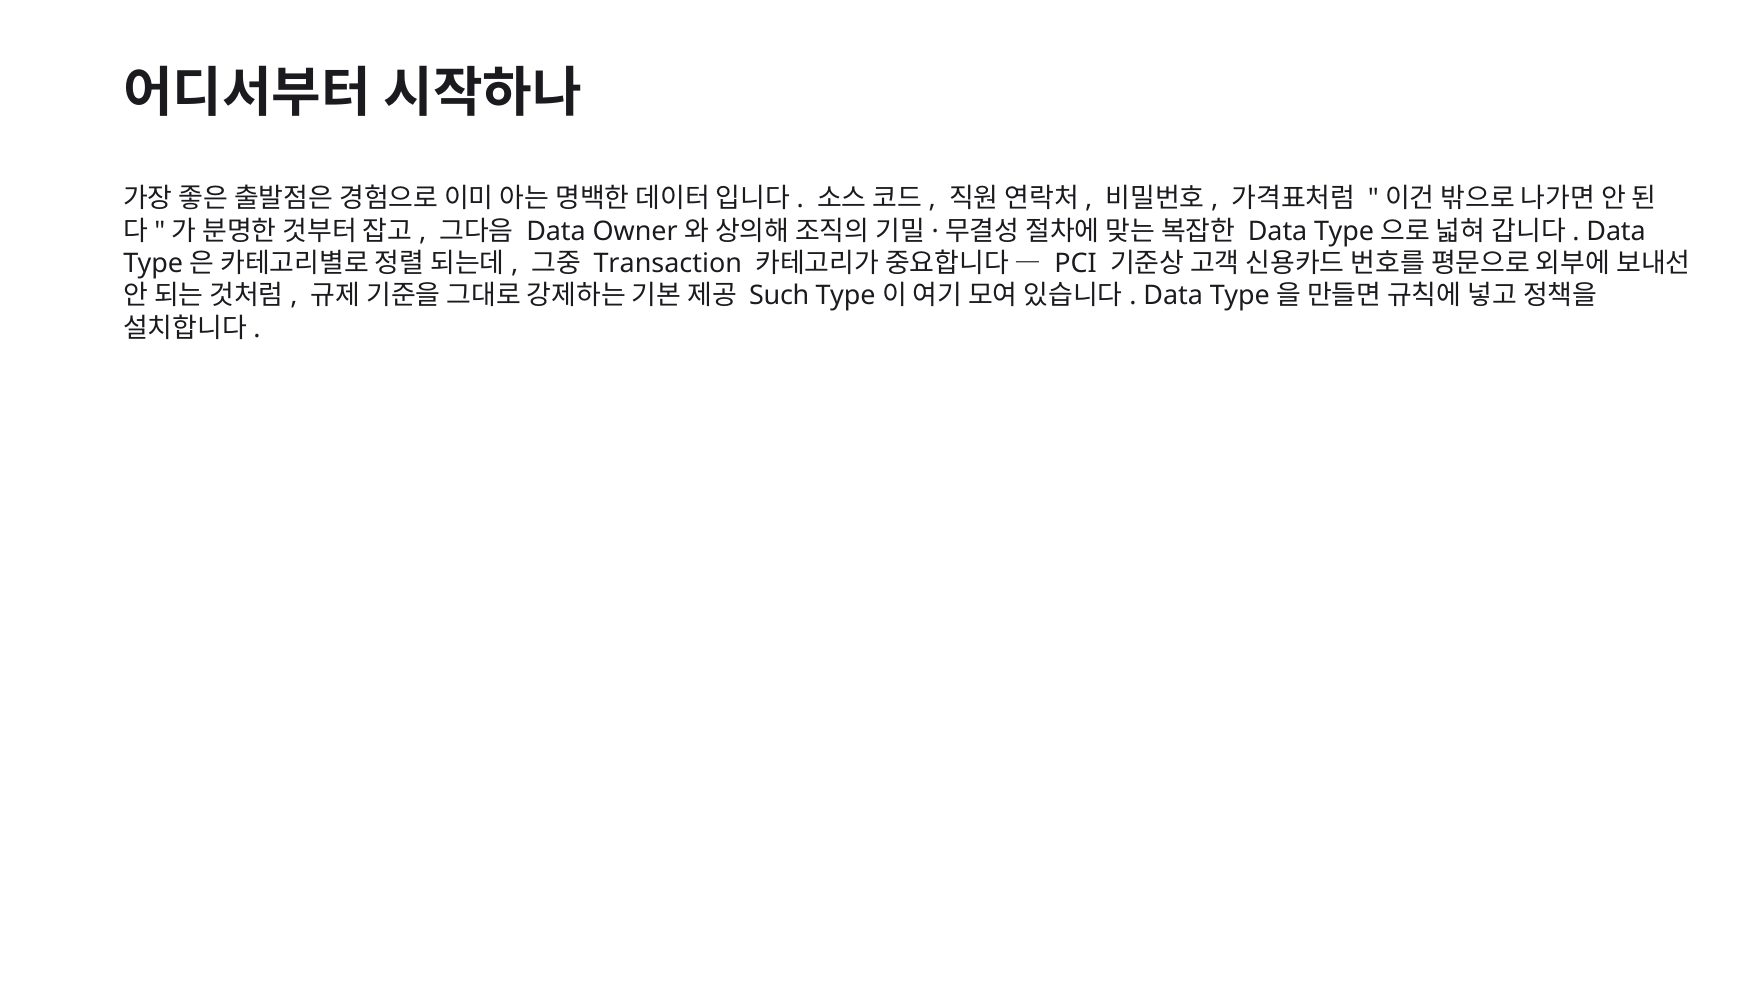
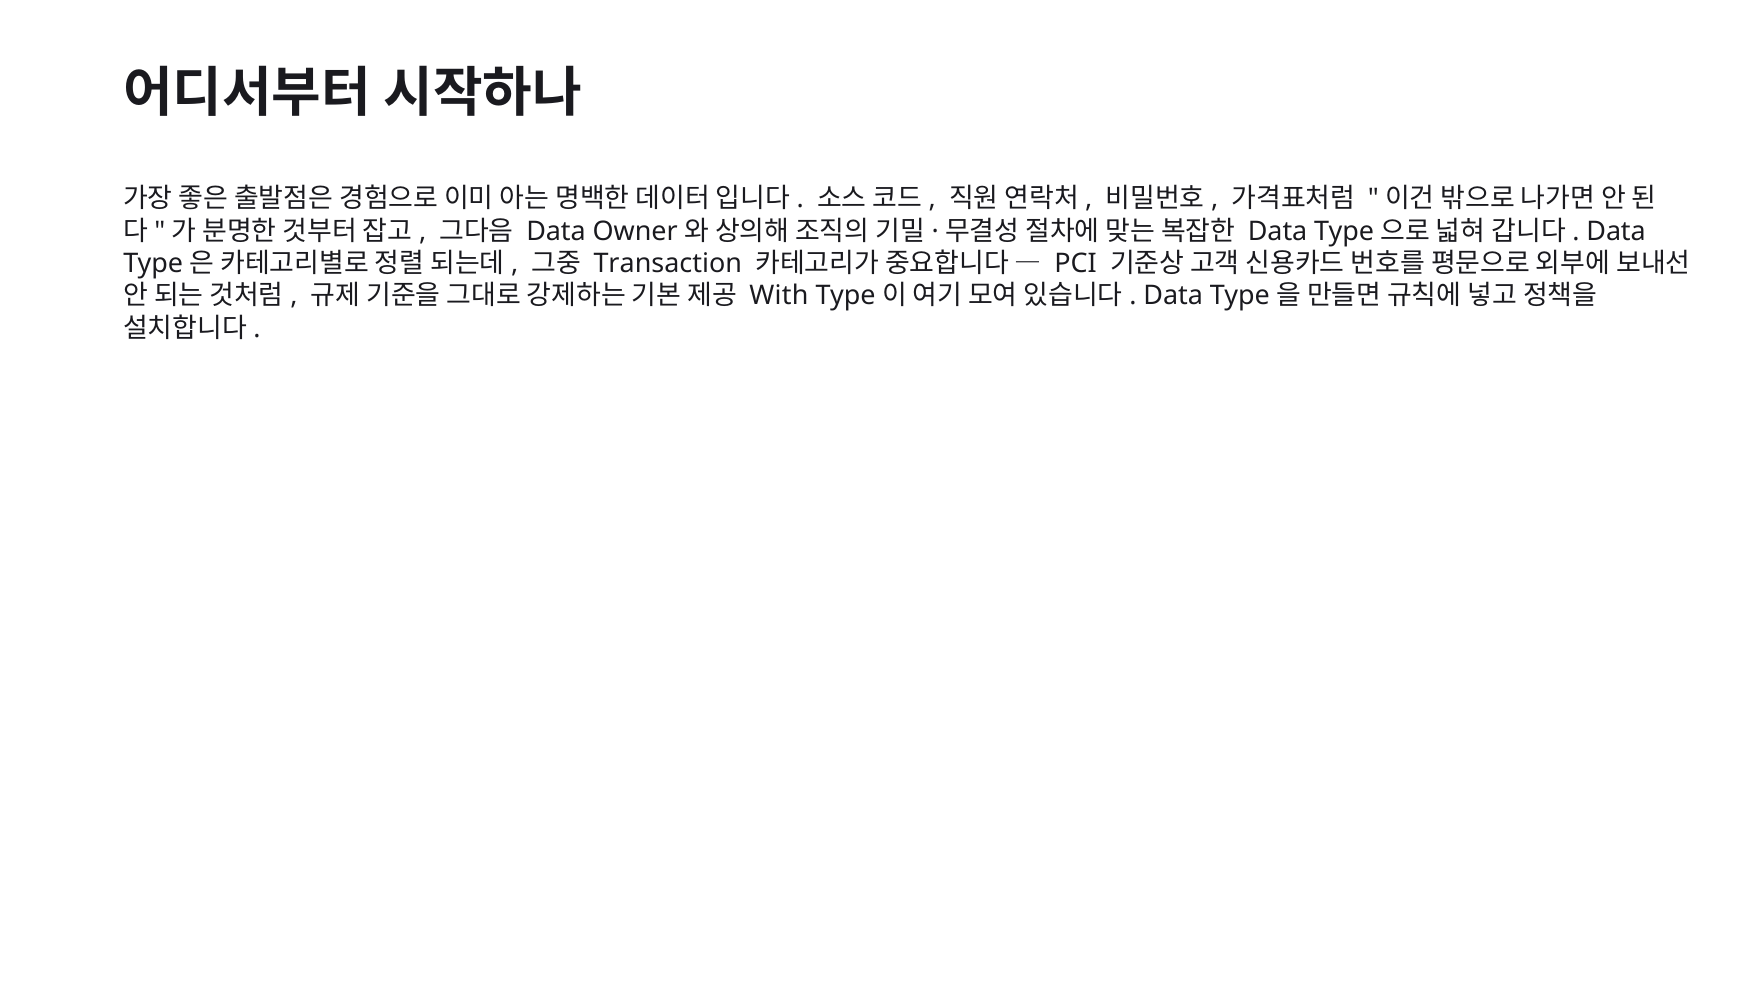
Such: Such -> With
